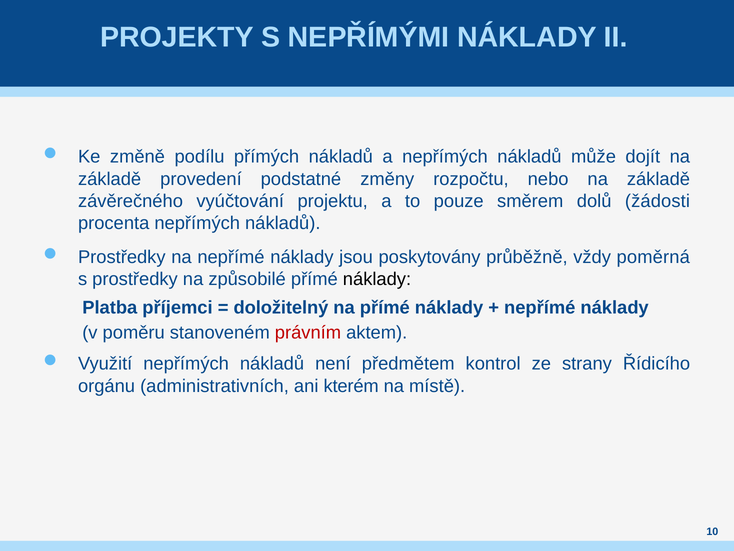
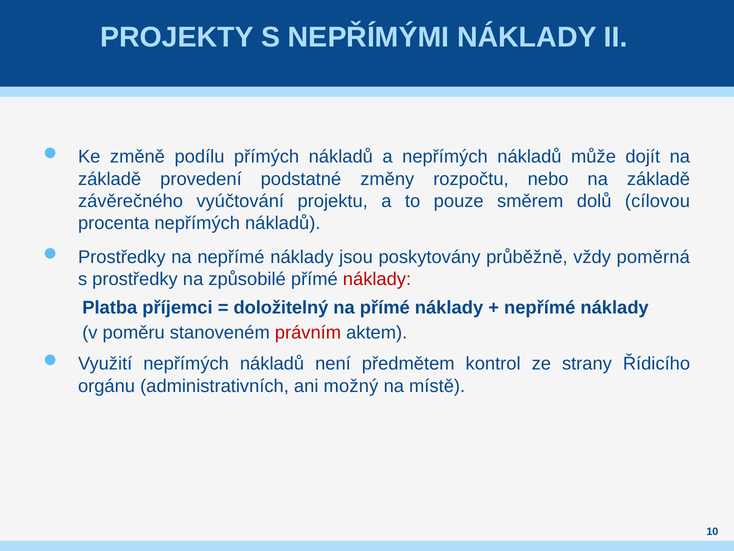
žádosti: žádosti -> cílovou
náklady at (377, 279) colour: black -> red
kterém: kterém -> možný
